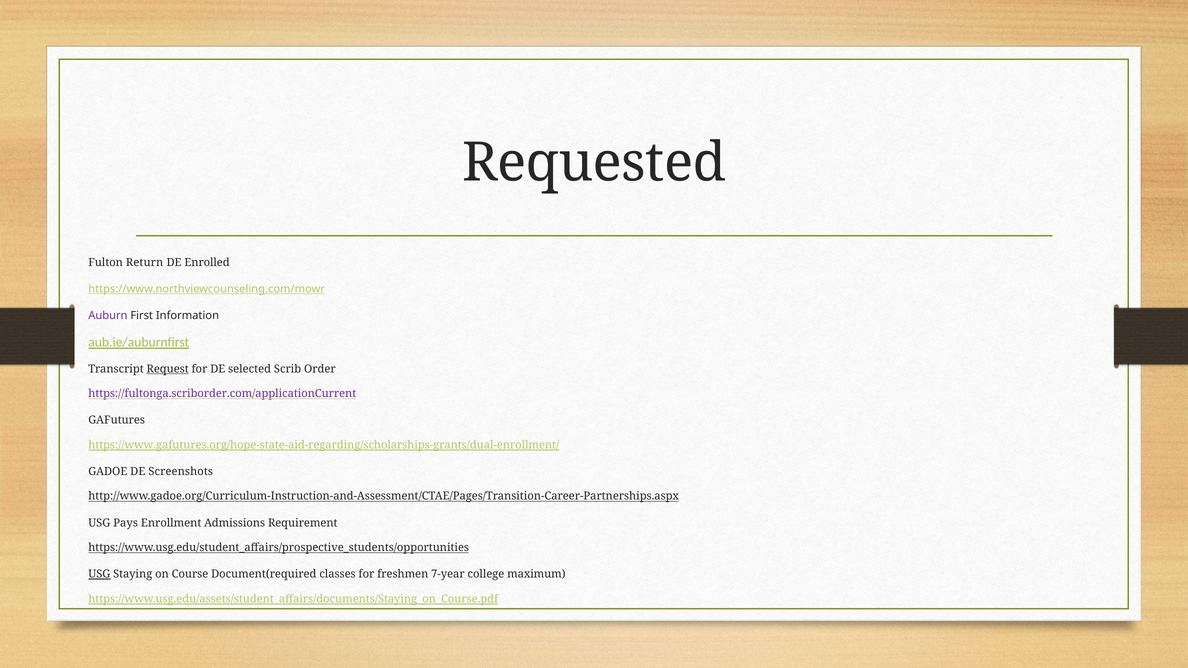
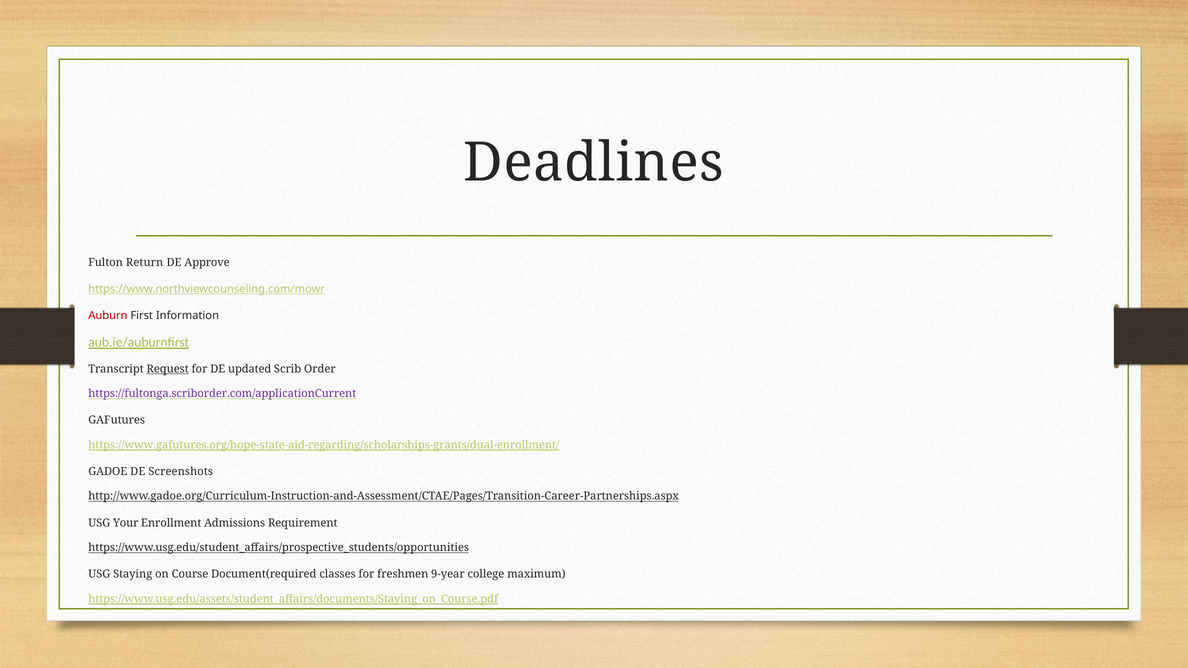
Requested: Requested -> Deadlines
Enrolled: Enrolled -> Approve
Auburn colour: purple -> red
selected: selected -> updated
Pays: Pays -> Your
USG at (99, 574) underline: present -> none
7-year: 7-year -> 9-year
